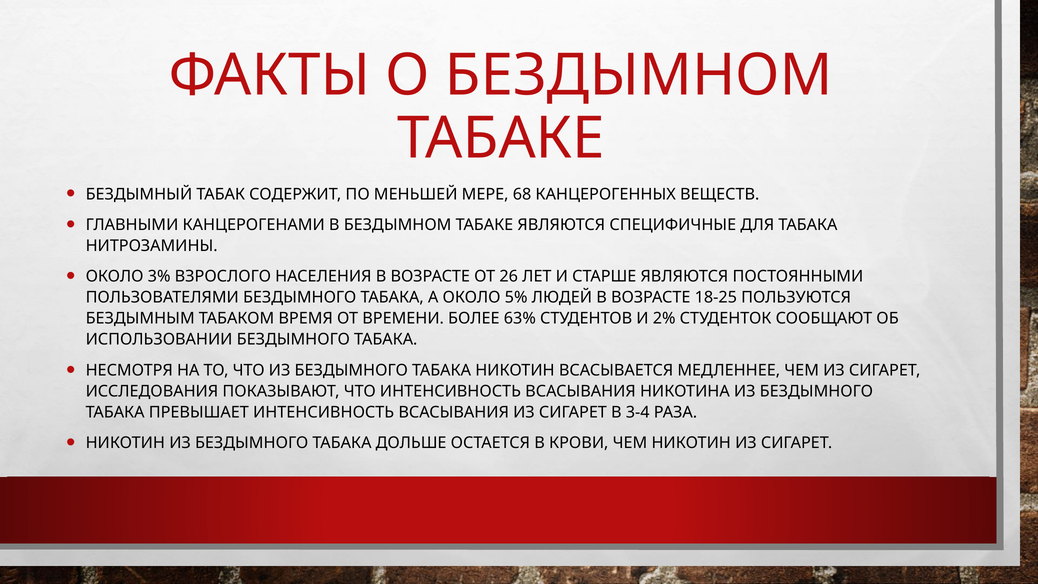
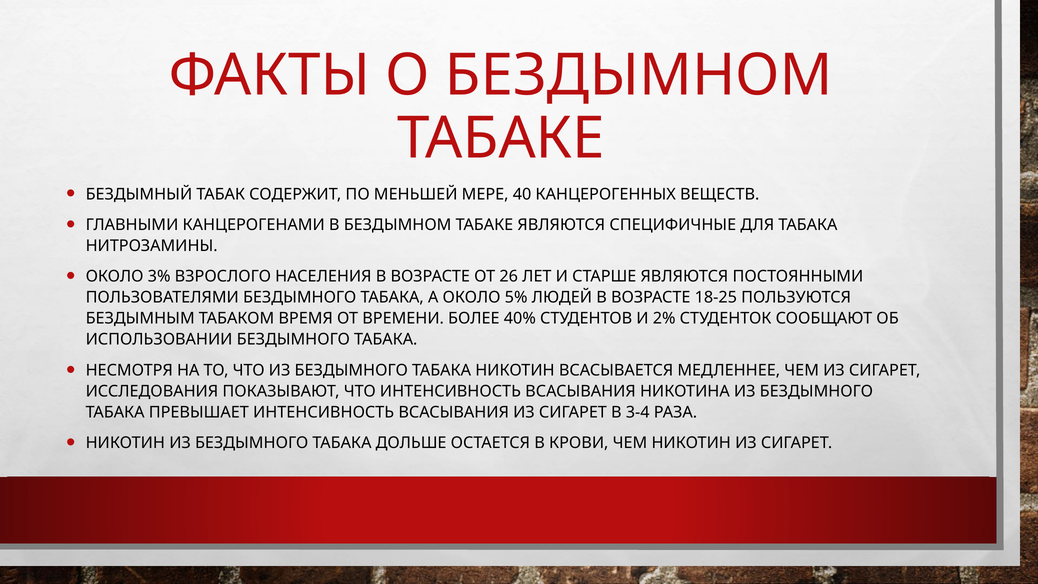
68: 68 -> 40
63%: 63% -> 40%
